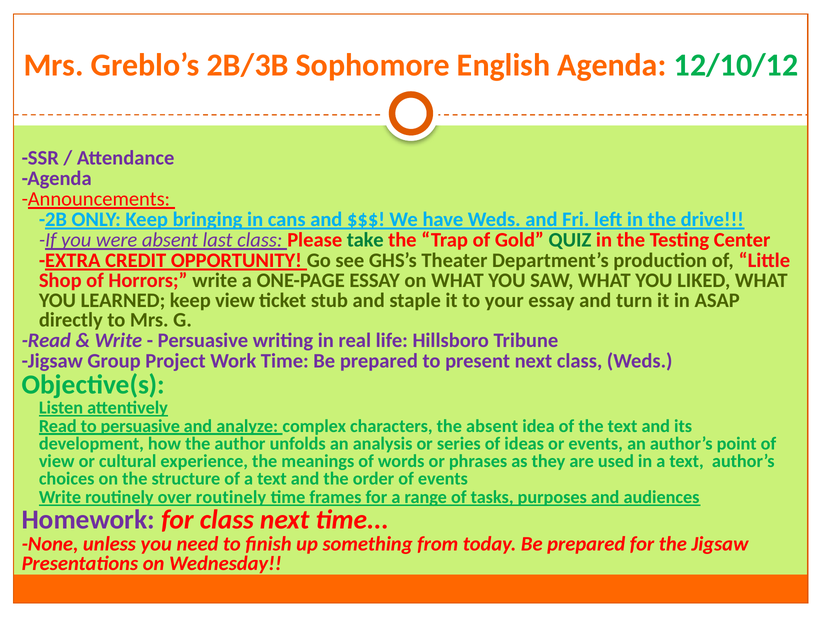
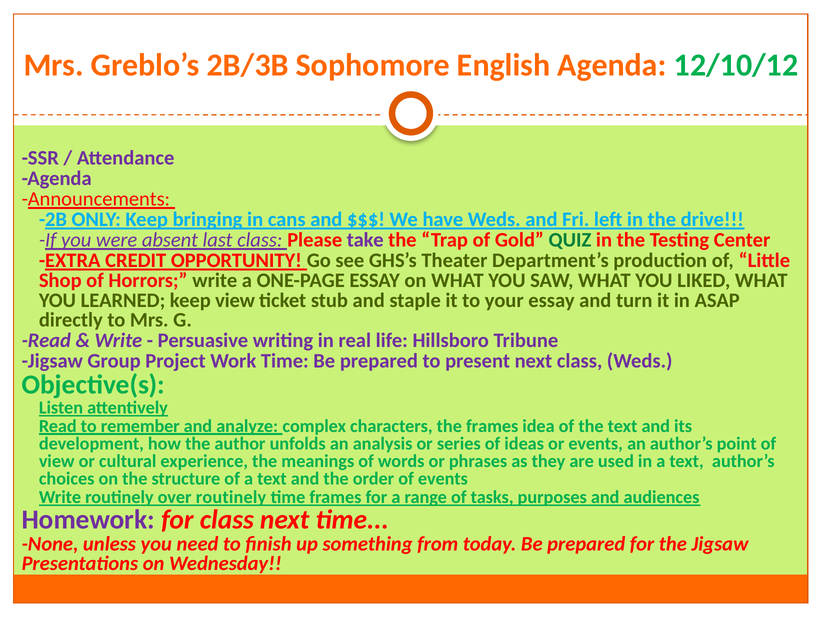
take colour: green -> purple
to persuasive: persuasive -> remember
the absent: absent -> frames
